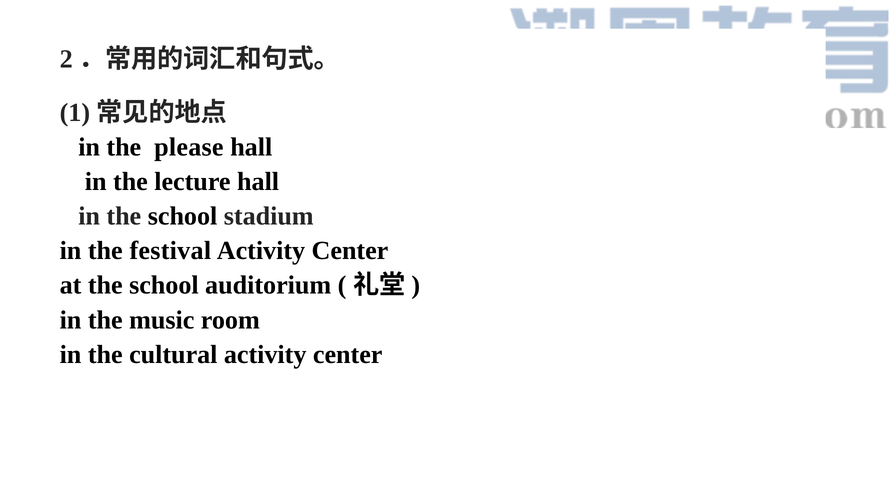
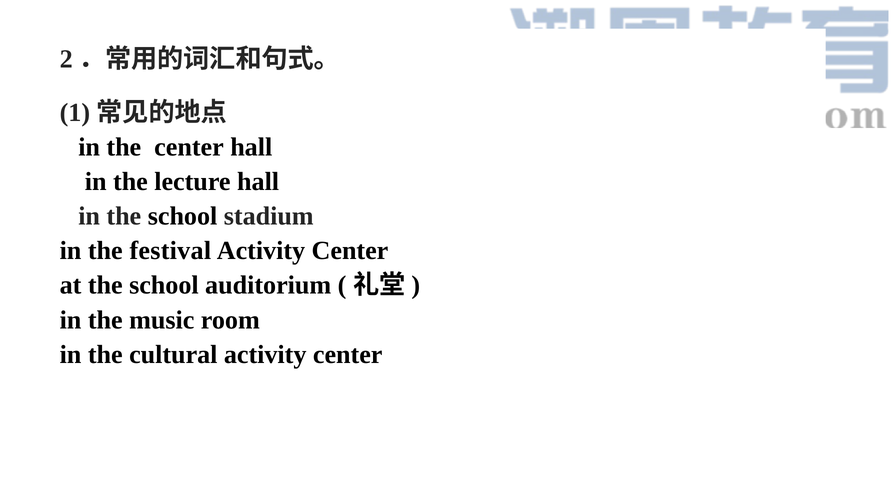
the please: please -> center
